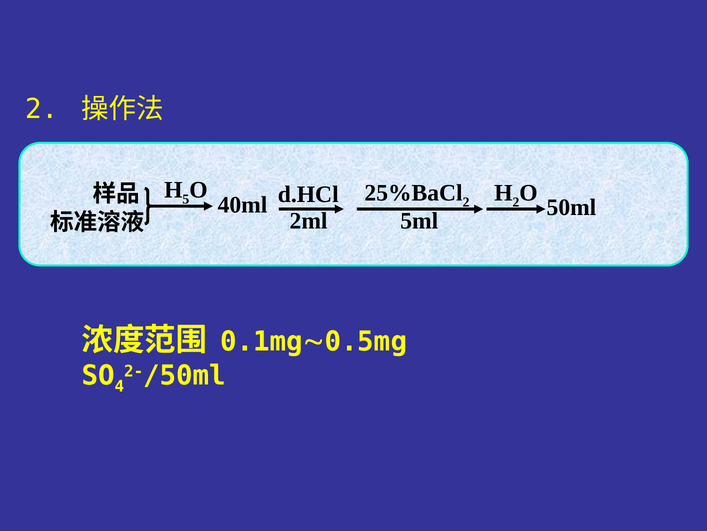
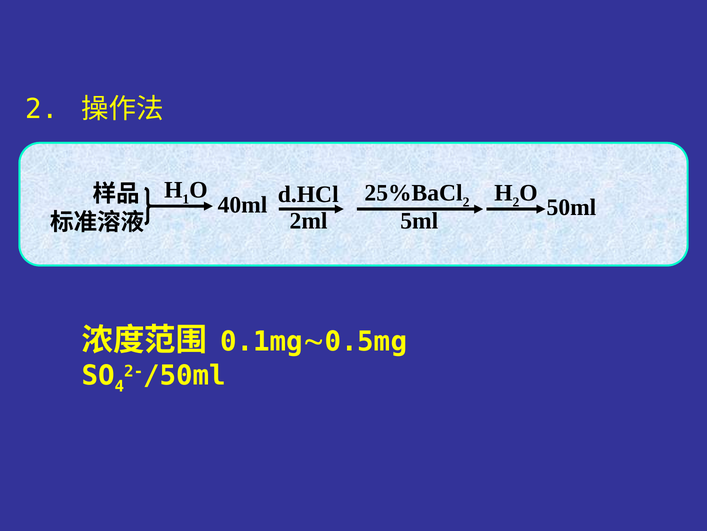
5: 5 -> 1
